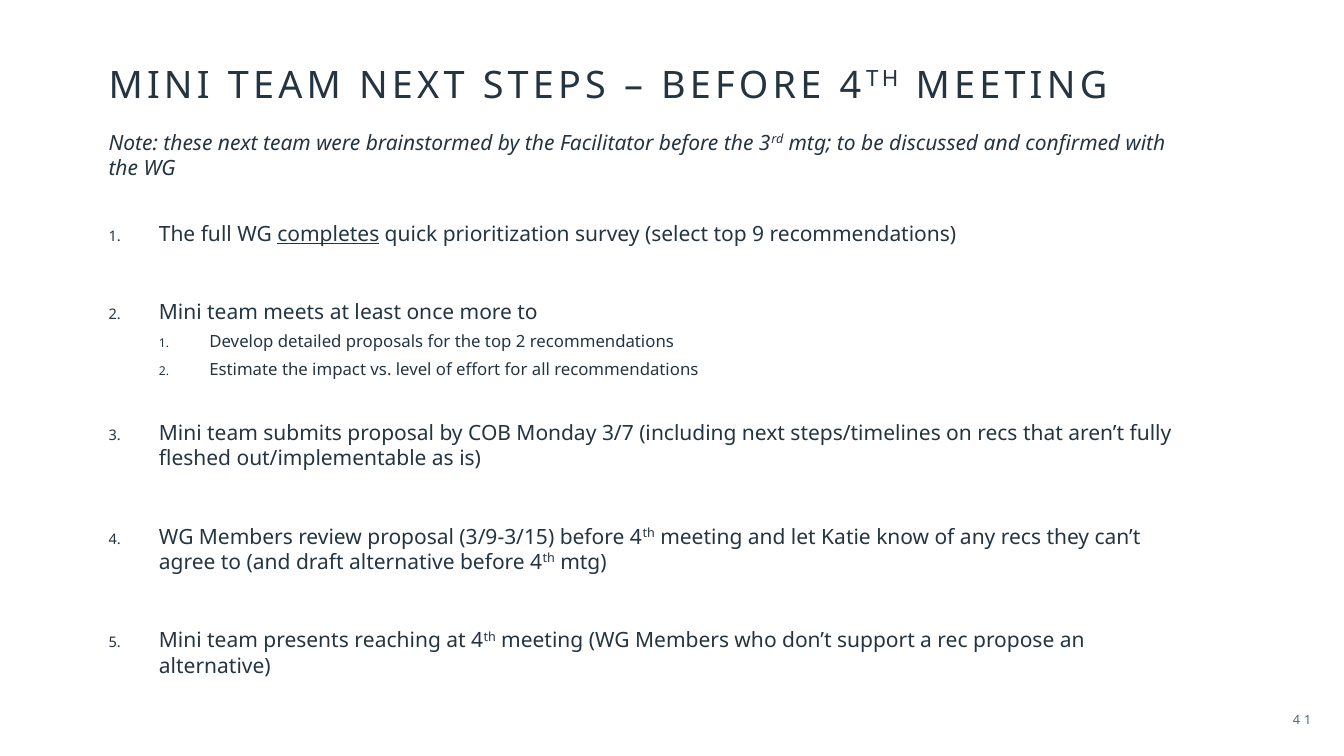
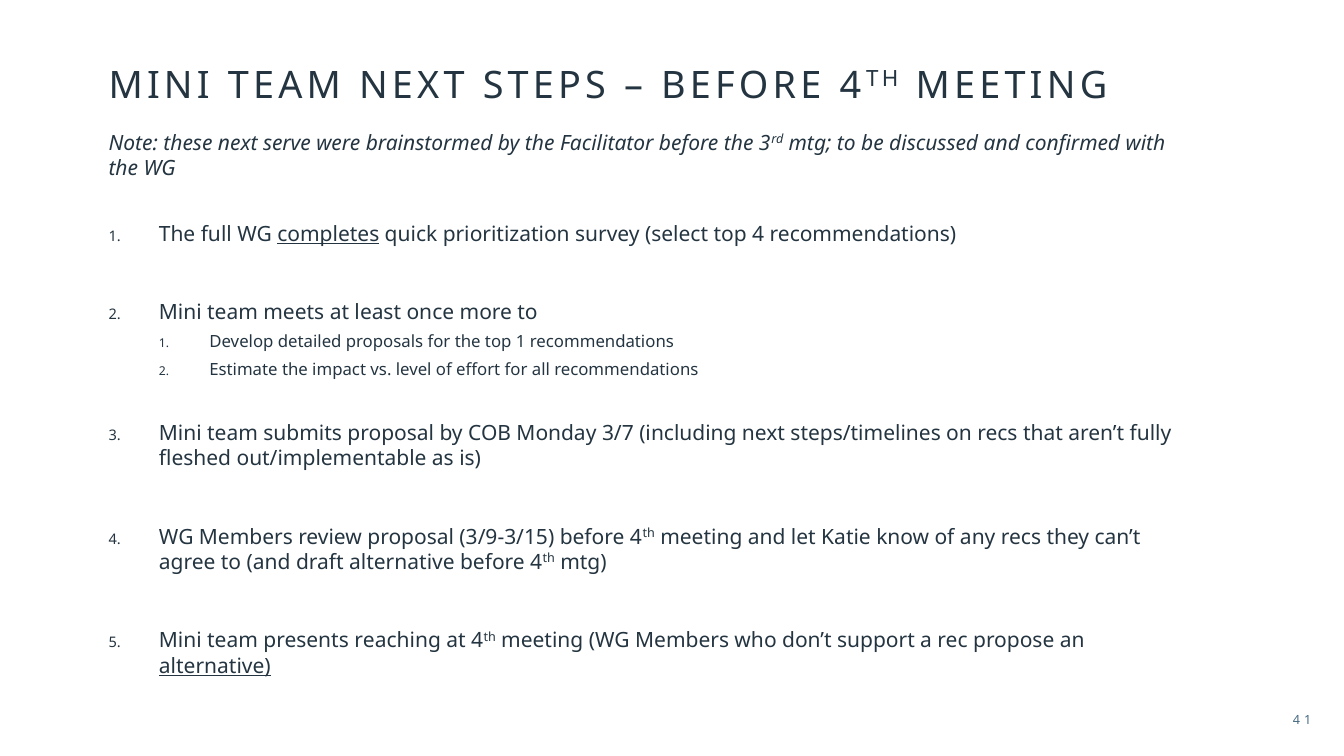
next team: team -> serve
top 9: 9 -> 4
top 2: 2 -> 1
alternative at (215, 666) underline: none -> present
